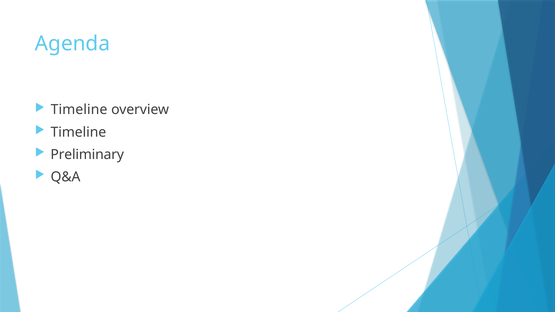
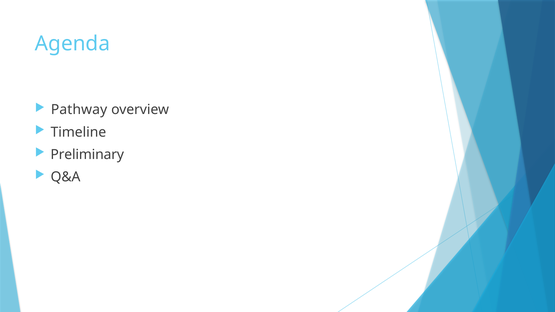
Timeline at (79, 110): Timeline -> Pathway
